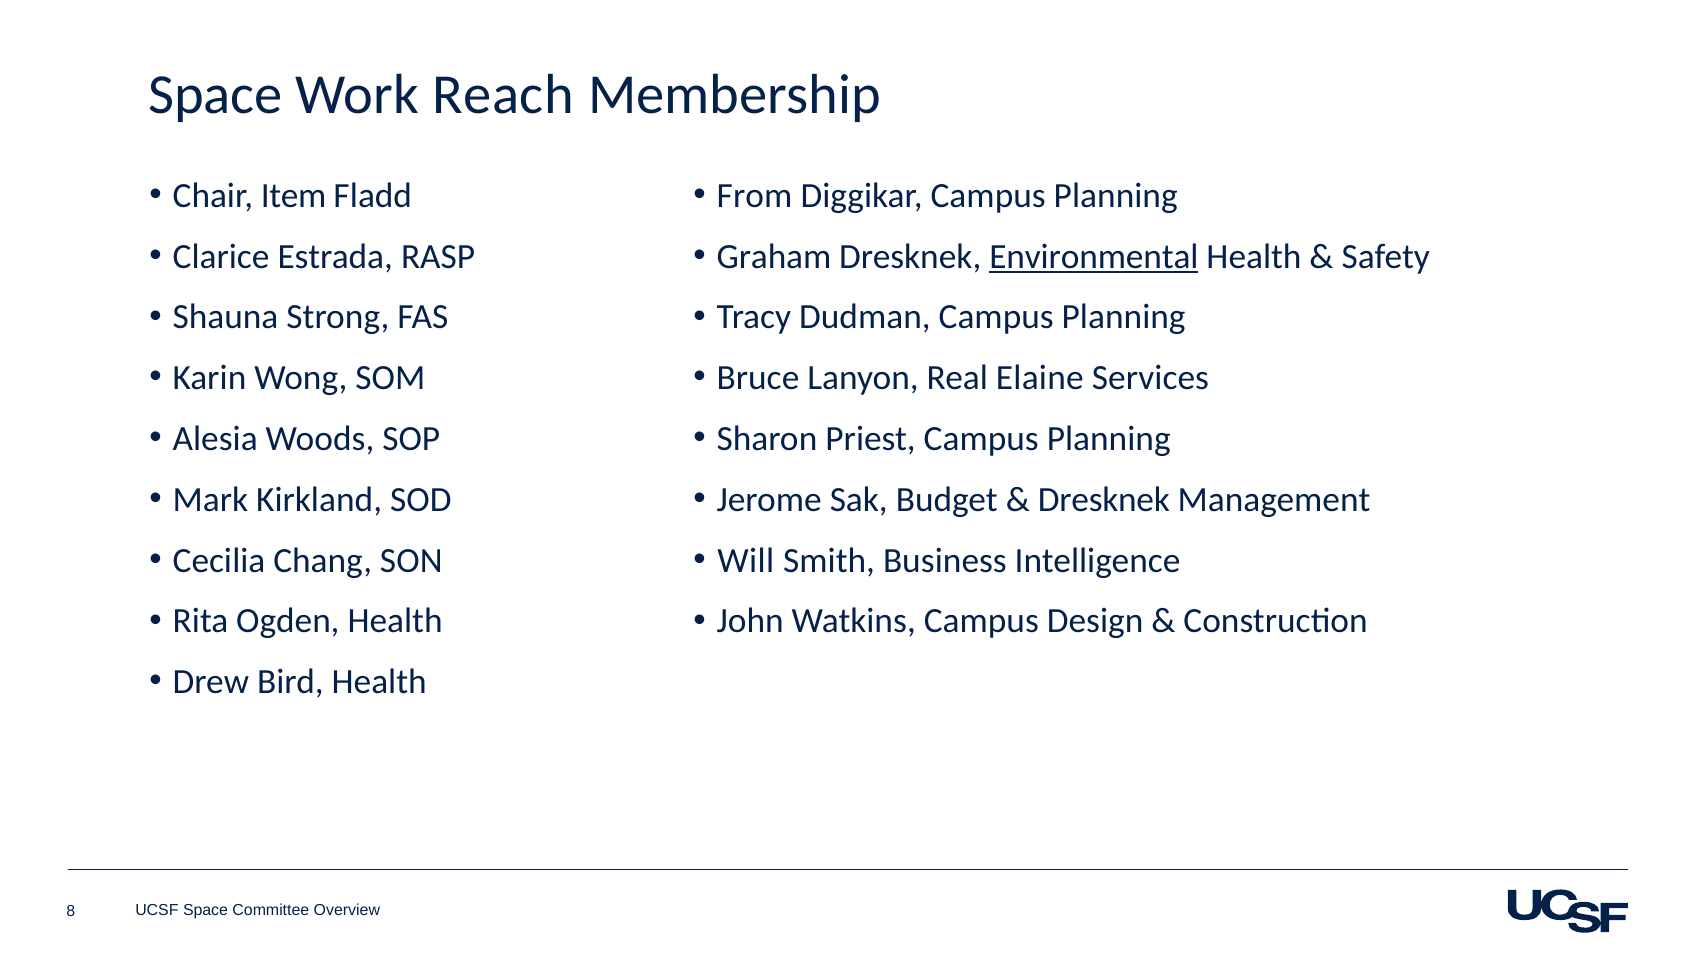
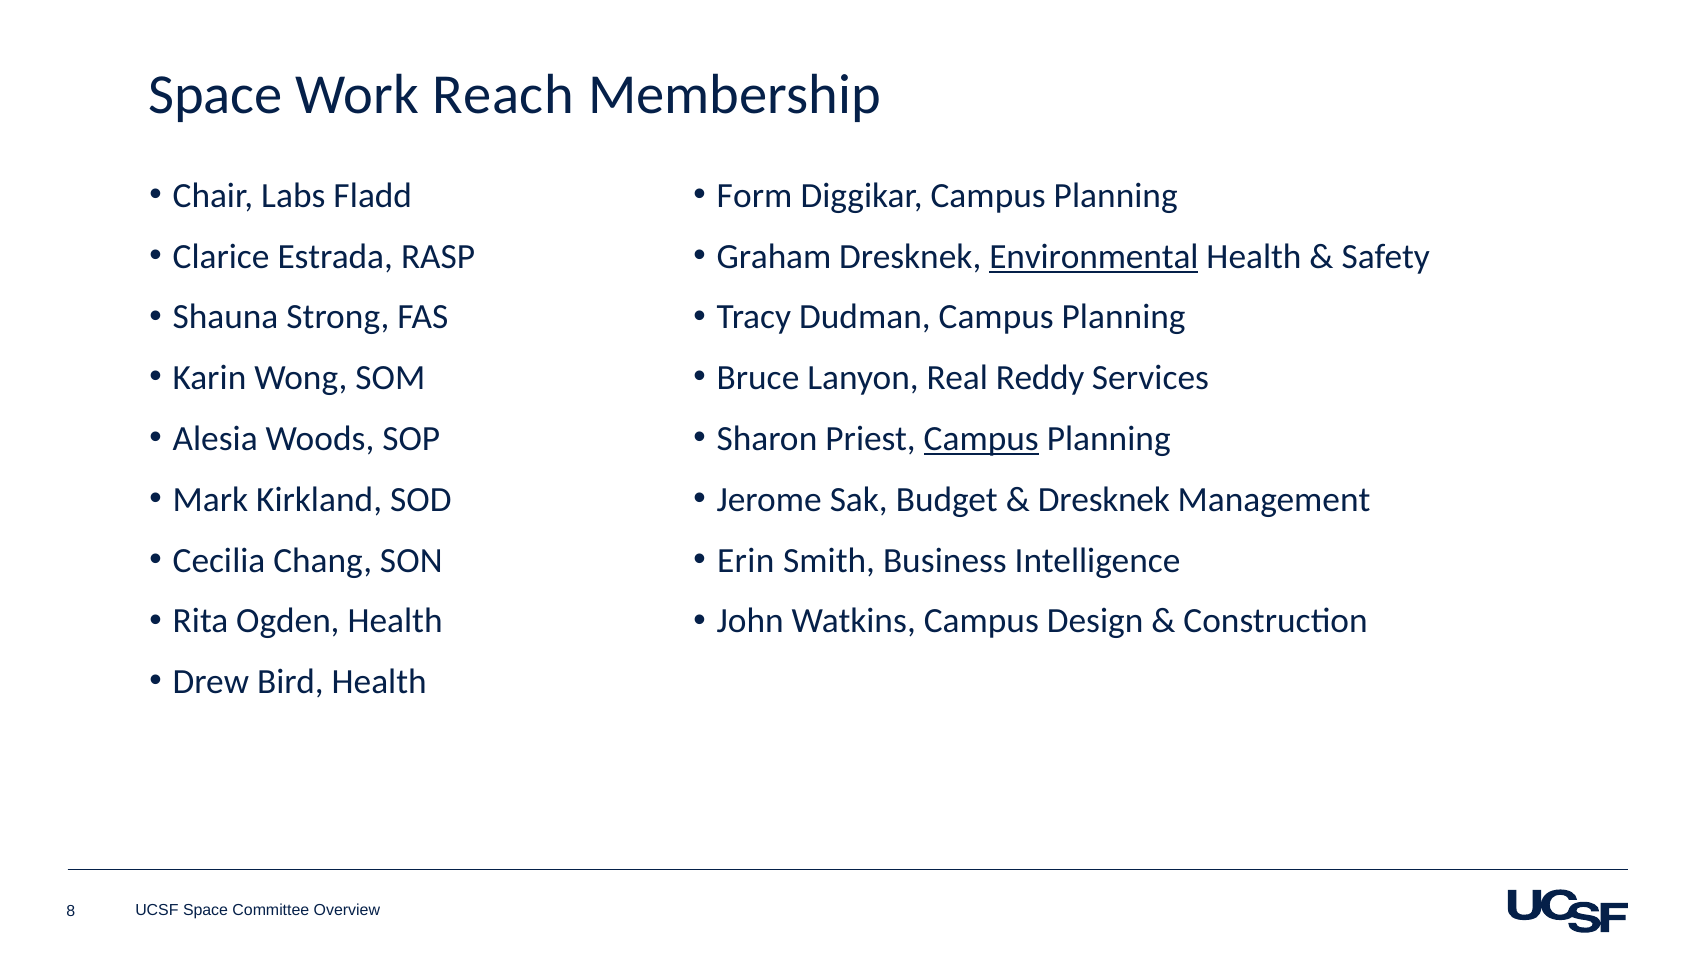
Item: Item -> Labs
From: From -> Form
Elaine: Elaine -> Reddy
Campus at (981, 439) underline: none -> present
Will: Will -> Erin
